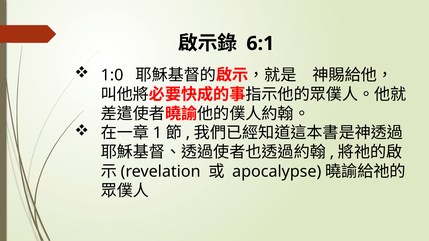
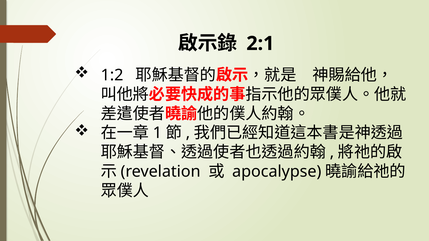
6:1: 6:1 -> 2:1
1:0: 1:0 -> 1:2
